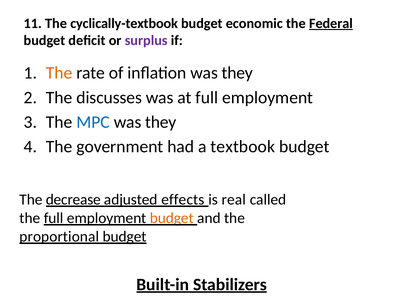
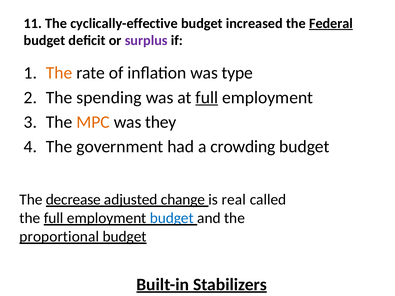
cyclically-textbook: cyclically-textbook -> cyclically-effective
economic: economic -> increased
inflation was they: they -> type
discusses: discusses -> spending
full at (207, 98) underline: none -> present
MPC colour: blue -> orange
textbook: textbook -> crowding
effects: effects -> change
budget at (172, 218) colour: orange -> blue
